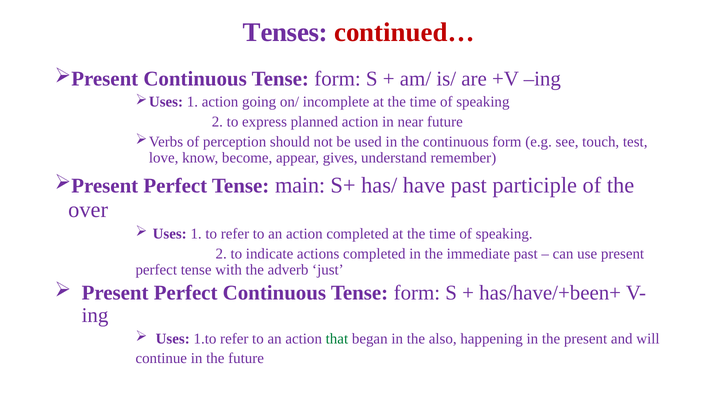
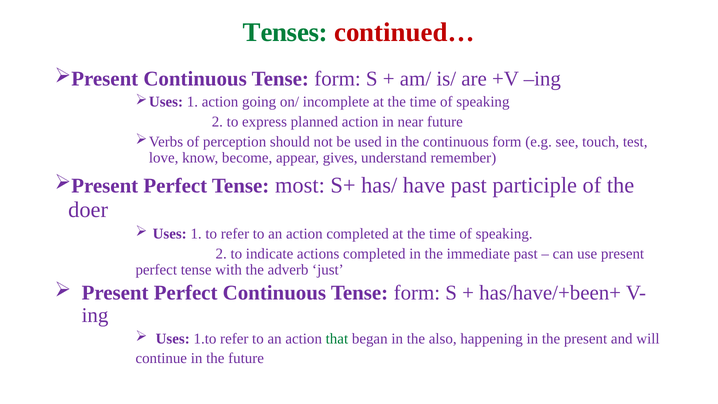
Tenses colour: purple -> green
main: main -> most
over: over -> doer
